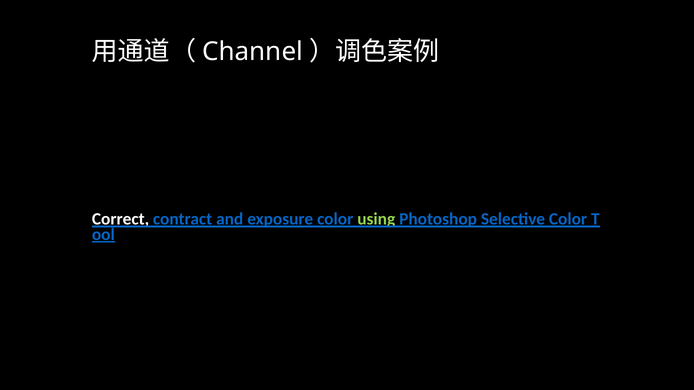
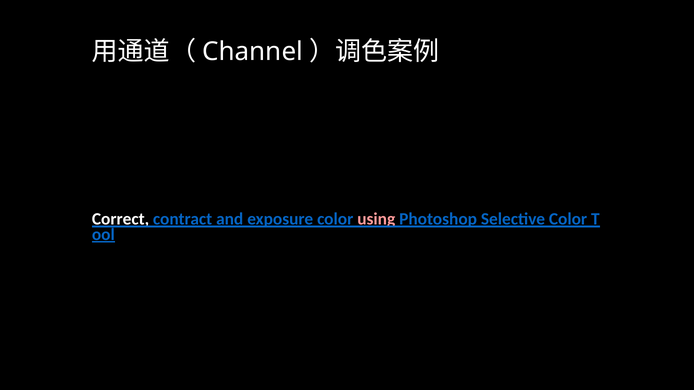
using colour: light green -> pink
